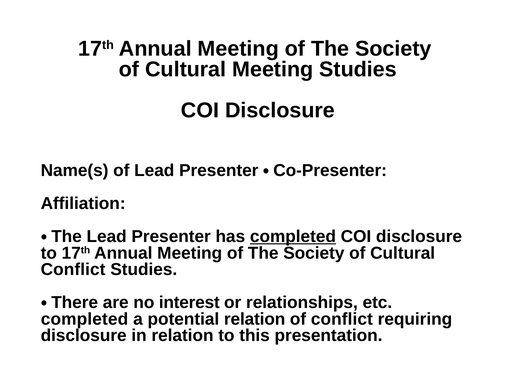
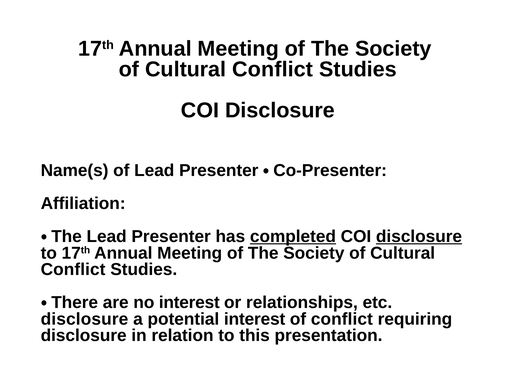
Meeting at (273, 69): Meeting -> Conflict
disclosure at (419, 237) underline: none -> present
completed at (85, 319): completed -> disclosure
potential relation: relation -> interest
